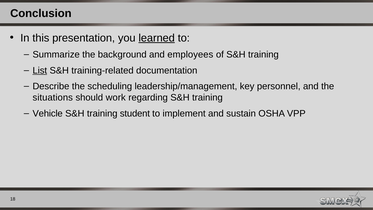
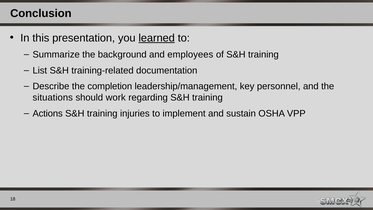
List underline: present -> none
scheduling: scheduling -> completion
Vehicle: Vehicle -> Actions
student: student -> injuries
